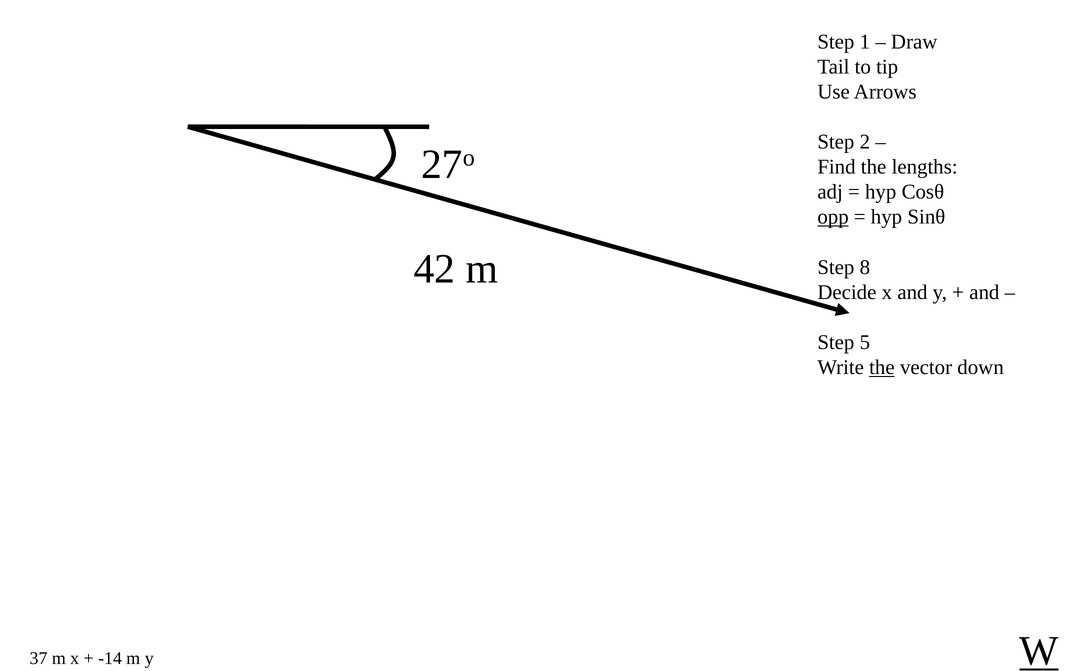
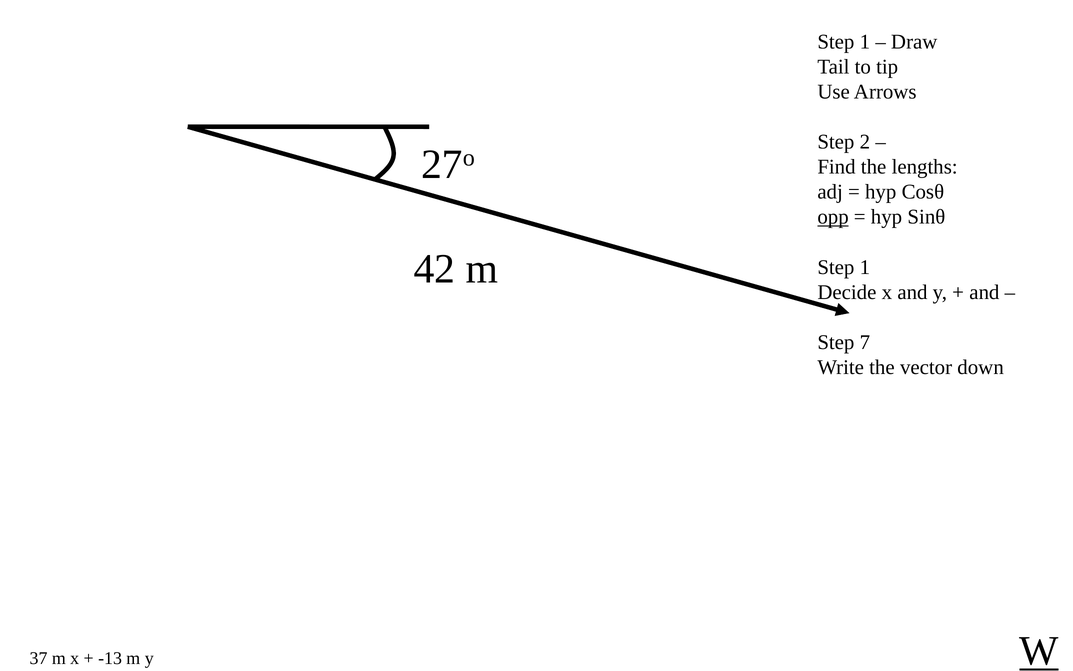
8 at (865, 267): 8 -> 1
5: 5 -> 7
the at (882, 367) underline: present -> none
-14: -14 -> -13
